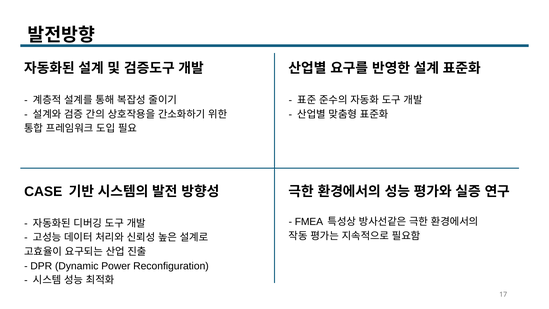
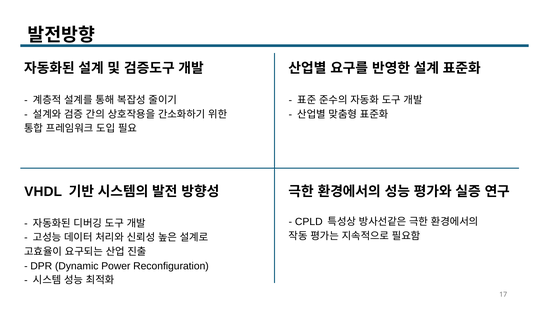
CASE: CASE -> VHDL
FMEA: FMEA -> CPLD
